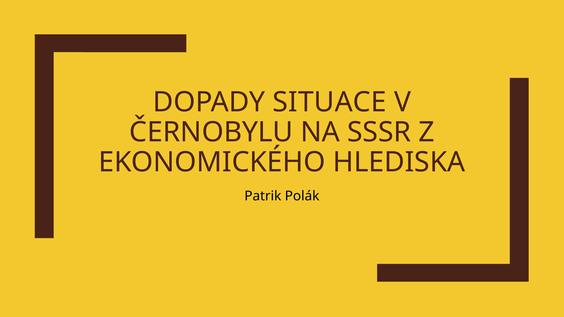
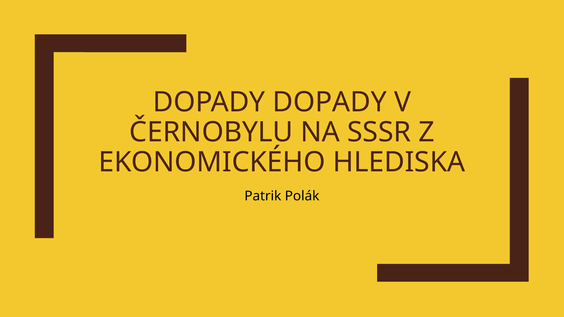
DOPADY SITUACE: SITUACE -> DOPADY
